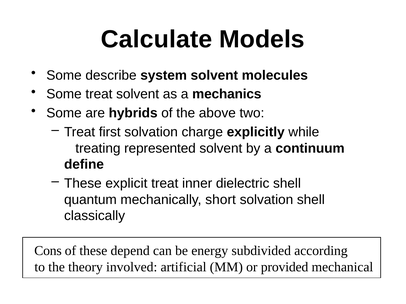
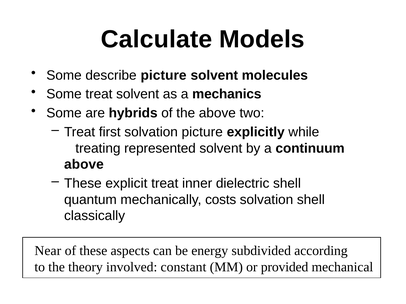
describe system: system -> picture
solvation charge: charge -> picture
define at (84, 165): define -> above
short: short -> costs
Cons: Cons -> Near
depend: depend -> aspects
artificial: artificial -> constant
